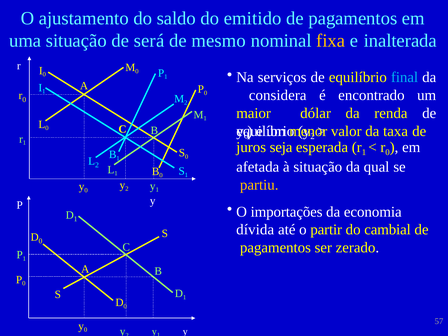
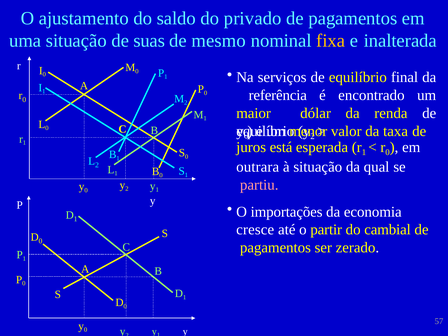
emitido: emitido -> privado
será: será -> suas
final colour: light blue -> white
considera: considera -> referência
seja: seja -> está
afetada: afetada -> outrara
partiu colour: yellow -> pink
dívida: dívida -> cresce
